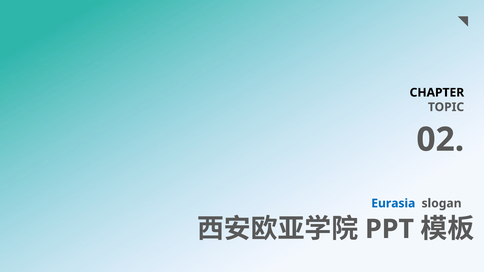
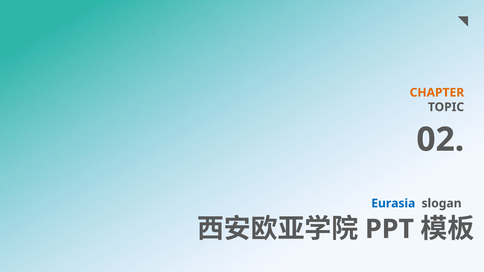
CHAPTER colour: black -> orange
